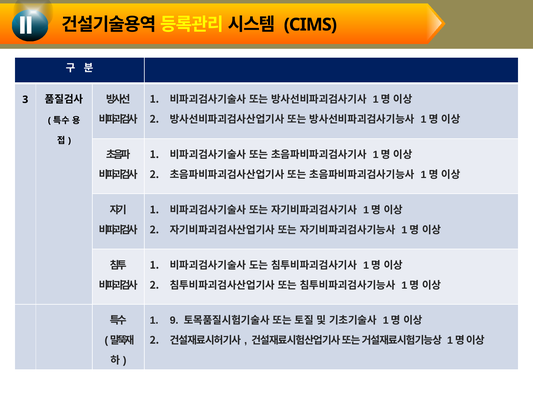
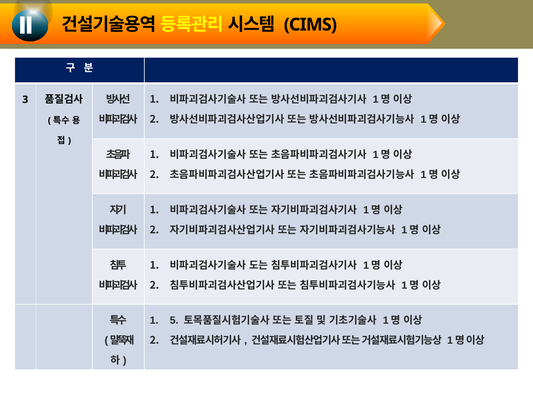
9: 9 -> 5
